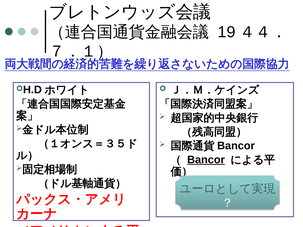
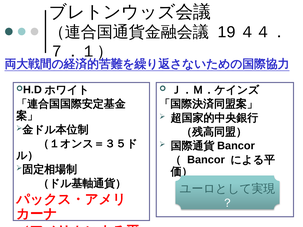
Bancor at (206, 160) underline: present -> none
